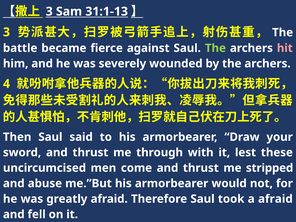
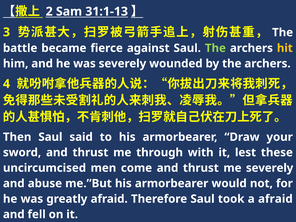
3 at (49, 12): 3 -> 2
hit colour: pink -> yellow
me stripped: stripped -> severely
